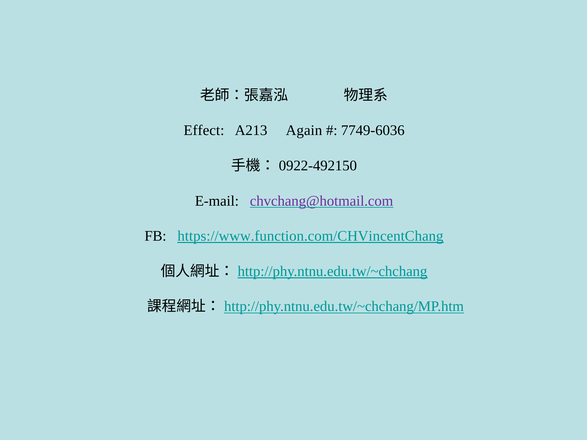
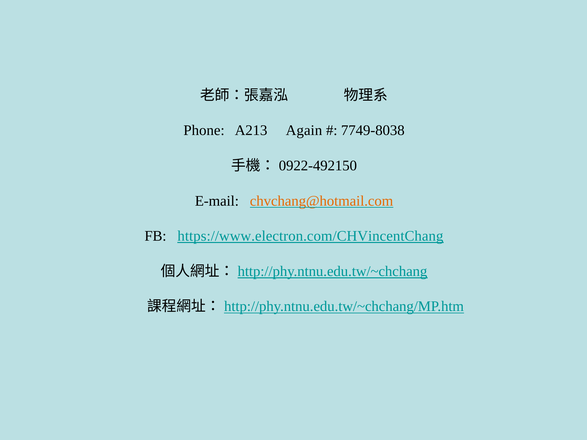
Effect: Effect -> Phone
7749-6036: 7749-6036 -> 7749-8038
chvchang@hotmail.com colour: purple -> orange
https://www.function.com/CHVincentChang: https://www.function.com/CHVincentChang -> https://www.electron.com/CHVincentChang
